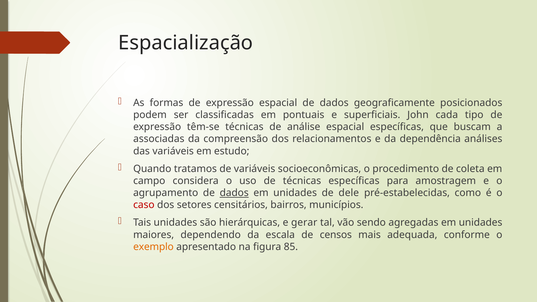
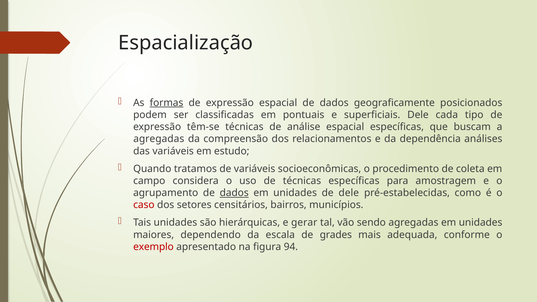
formas underline: none -> present
superficiais John: John -> Dele
associadas at (159, 139): associadas -> agregadas
censos: censos -> grades
exemplo colour: orange -> red
85: 85 -> 94
